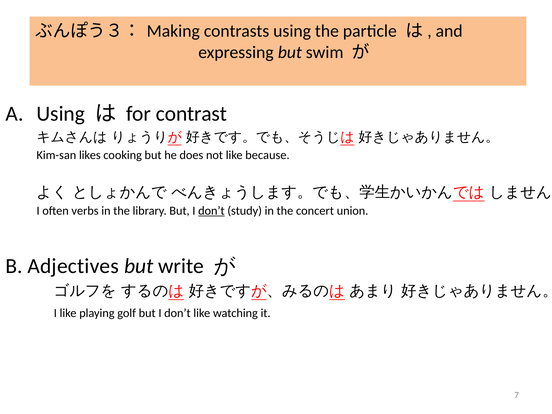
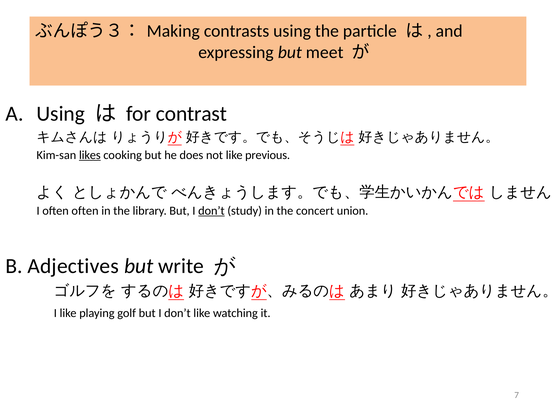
swim: swim -> meet
likes underline: none -> present
because: because -> previous
often verbs: verbs -> often
